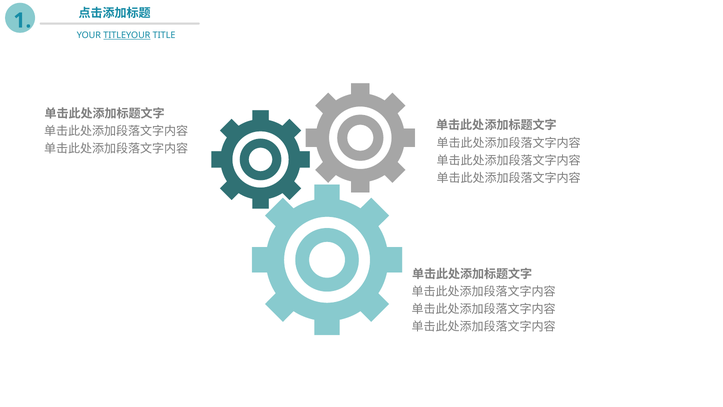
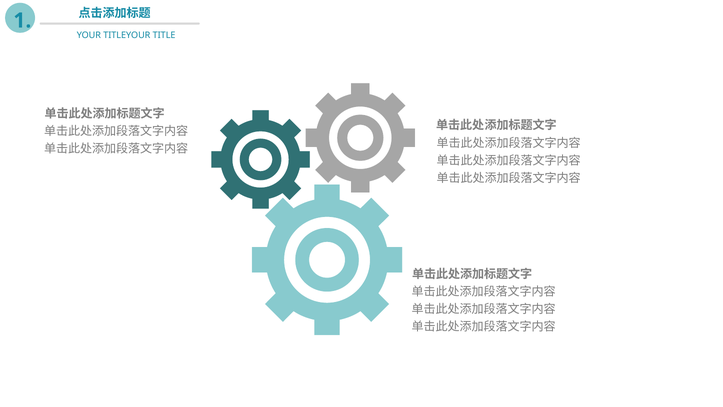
TITLEYOUR underline: present -> none
